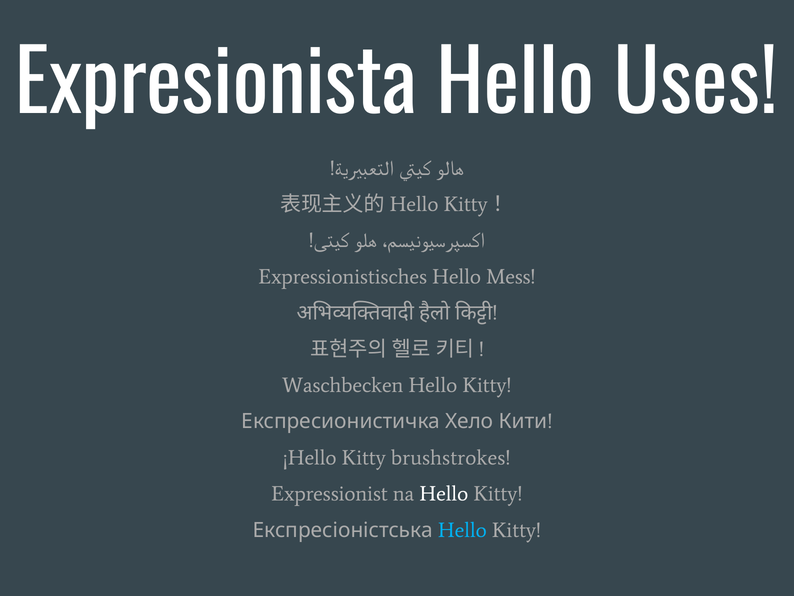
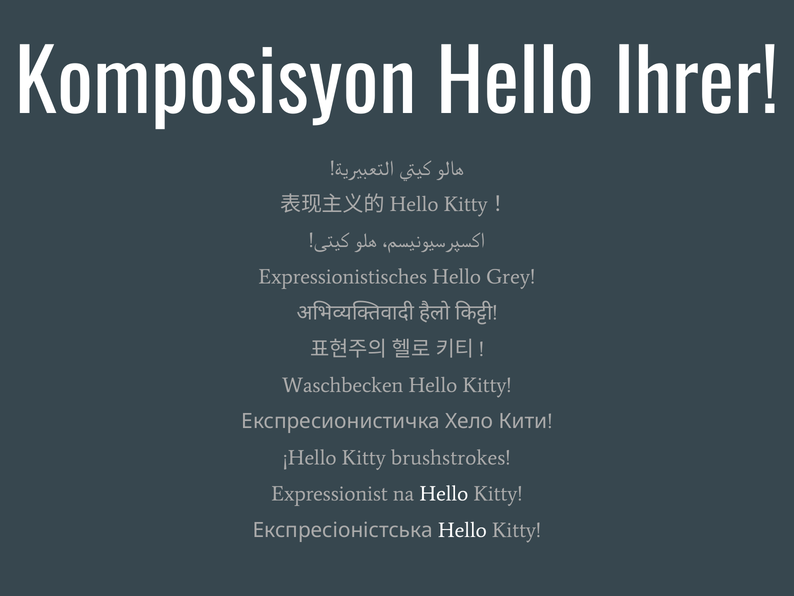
Expresionista: Expresionista -> Komposisyon
Uses: Uses -> Ihrer
Mess: Mess -> Grey
Hello at (462, 530) colour: light blue -> white
